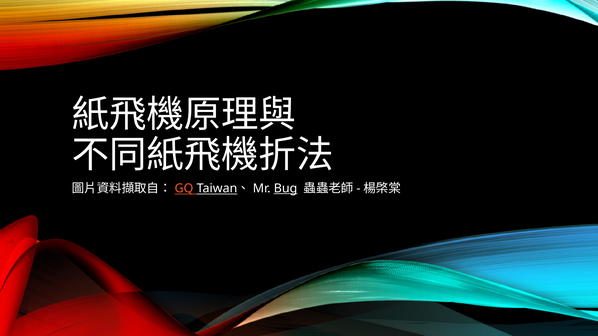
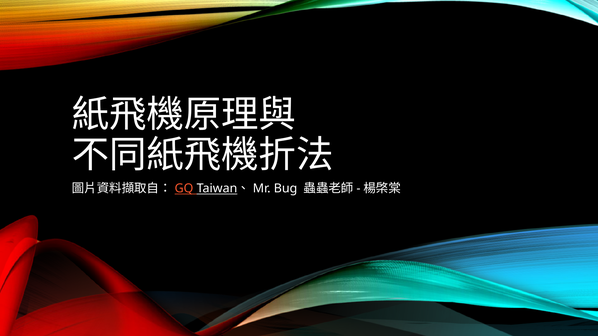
Bug underline: present -> none
